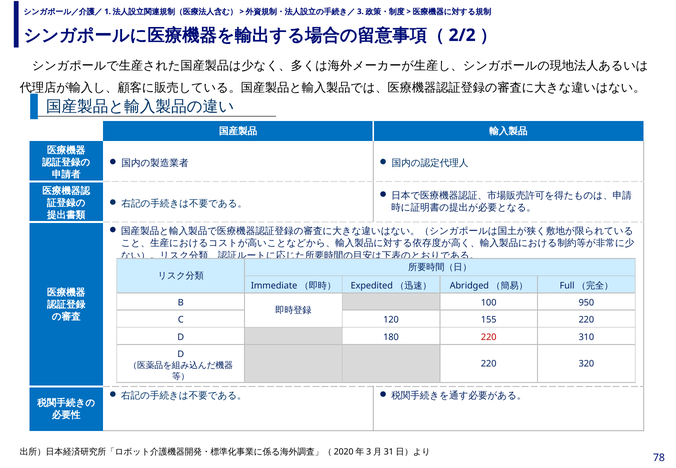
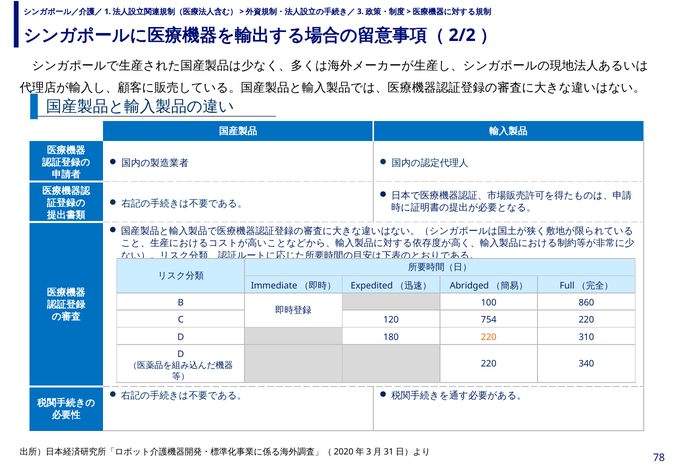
950: 950 -> 860
155: 155 -> 754
220 at (489, 337) colour: red -> orange
320: 320 -> 340
